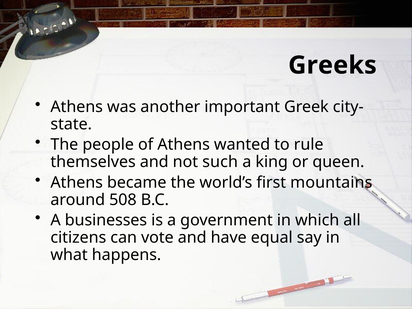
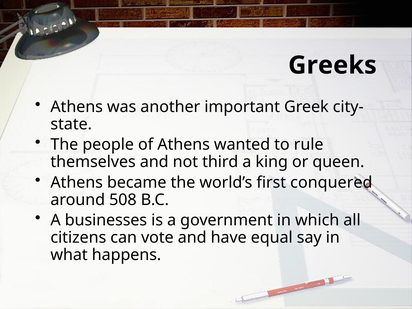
such: such -> third
mountains: mountains -> conquered
